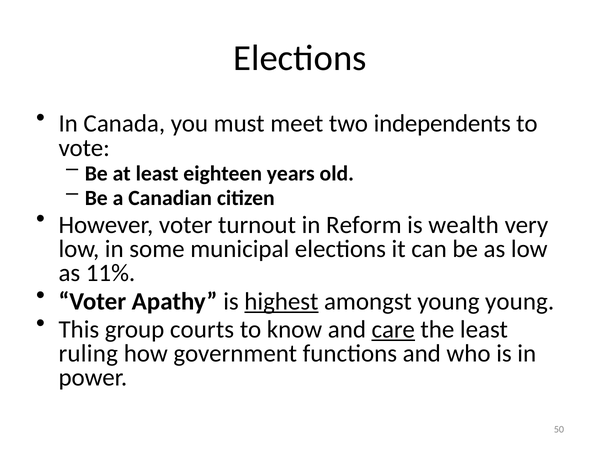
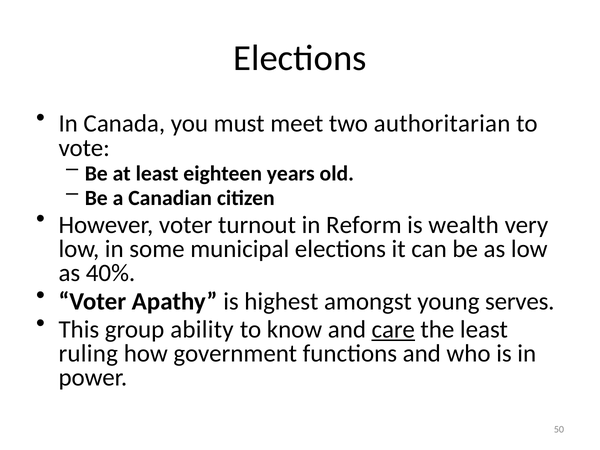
independents: independents -> authoritarian
11%: 11% -> 40%
highest underline: present -> none
young young: young -> serves
courts: courts -> ability
